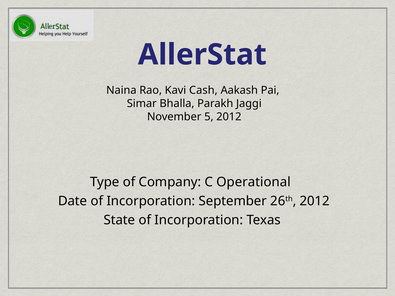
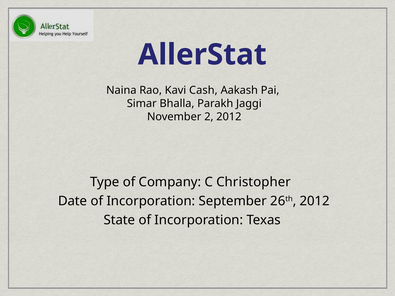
5: 5 -> 2
Operational: Operational -> Christopher
